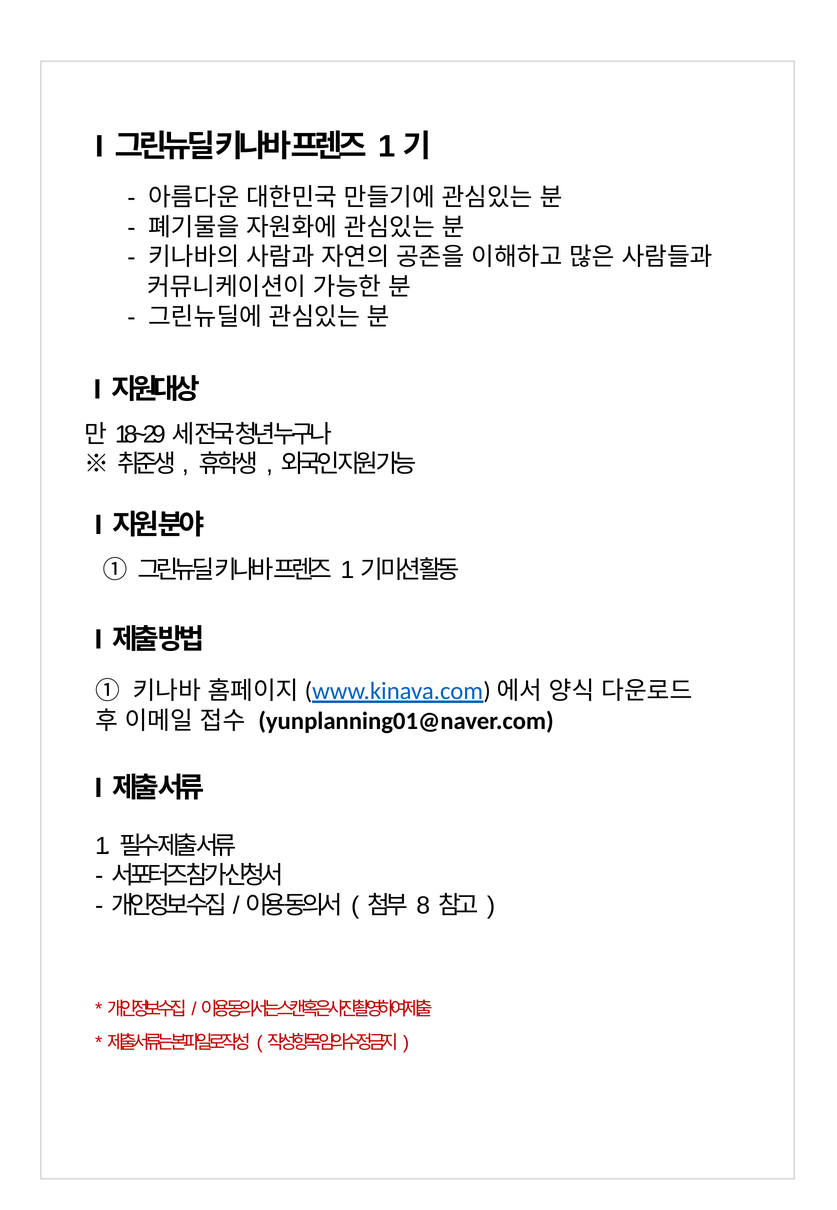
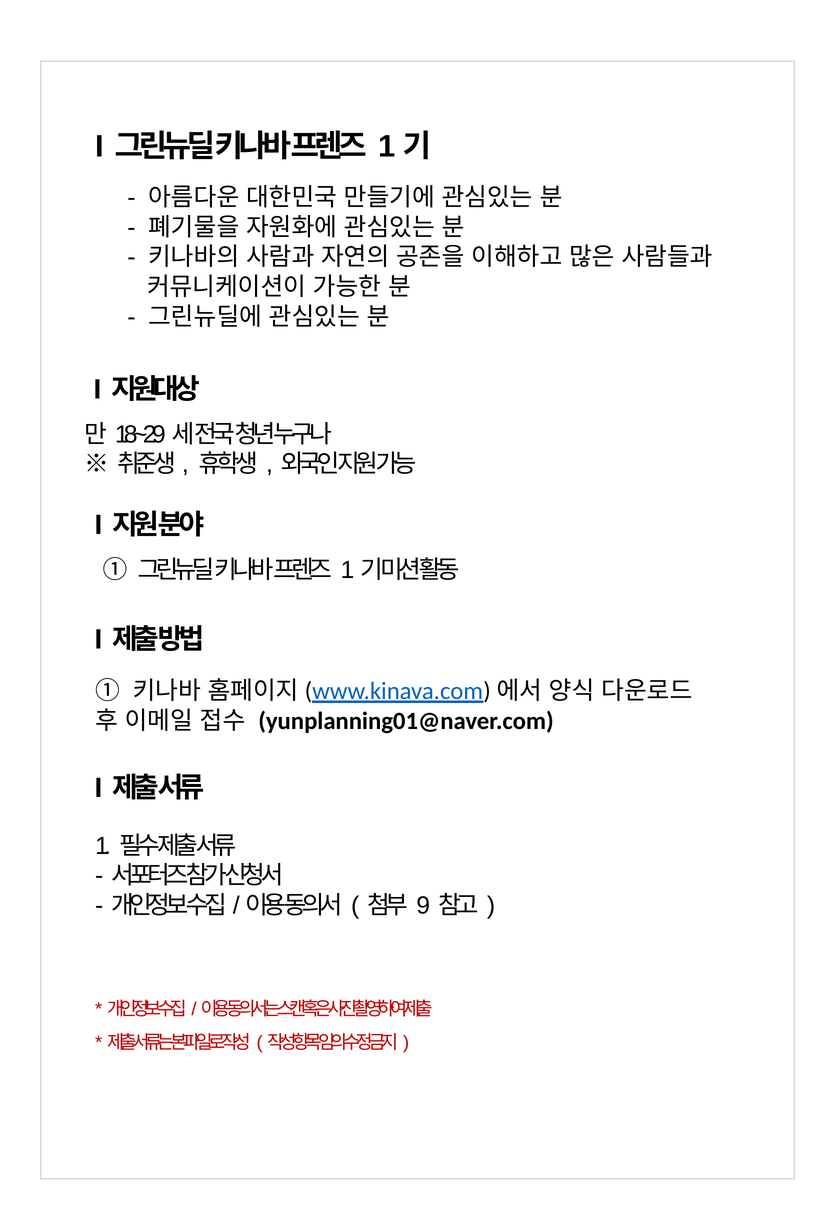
8: 8 -> 9
